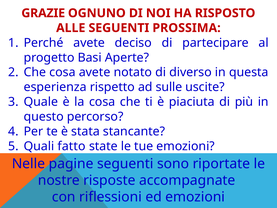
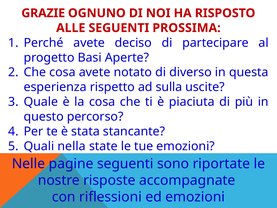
sulle: sulle -> sulla
fatto: fatto -> nella
